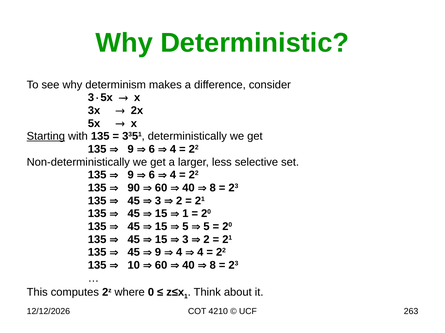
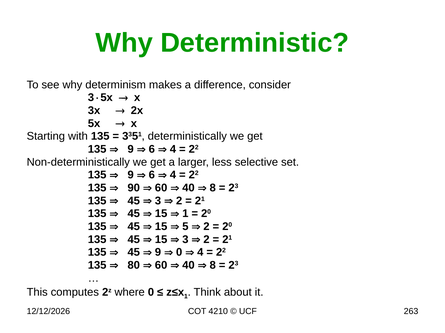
Starting underline: present -> none
5 at (206, 227): 5 -> 2
4 at (179, 253): 4 -> 0
10: 10 -> 80
